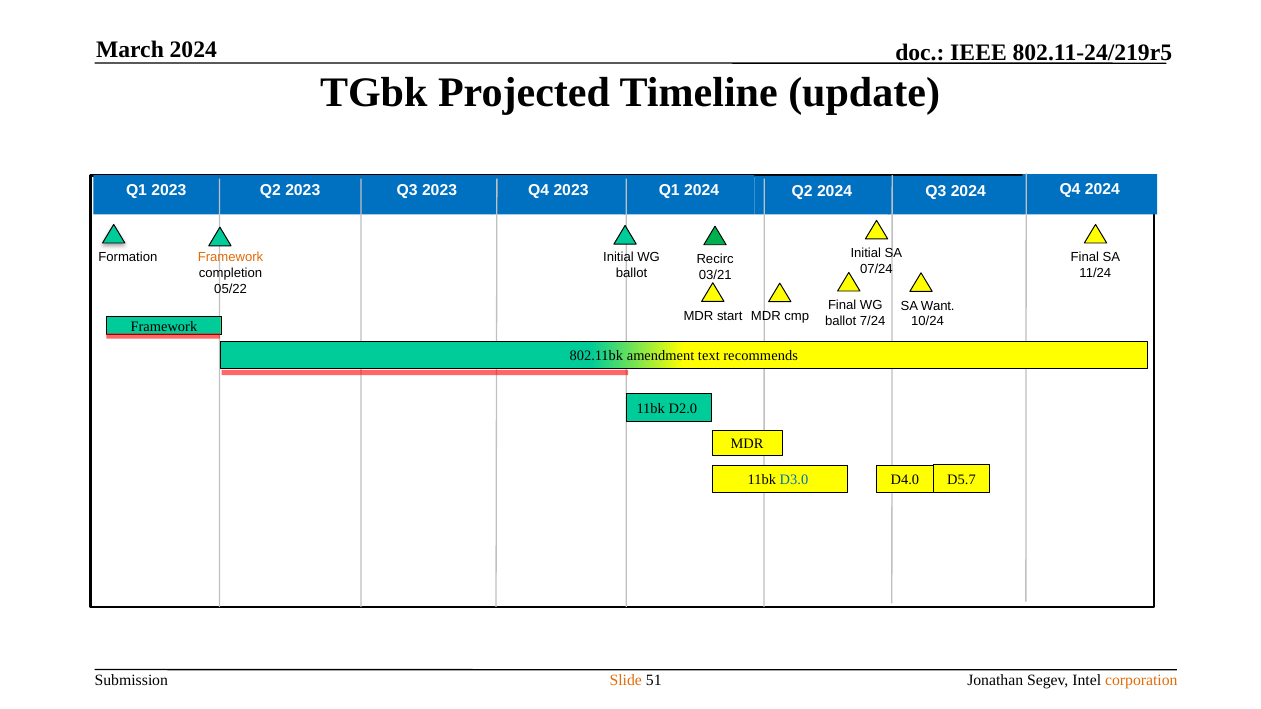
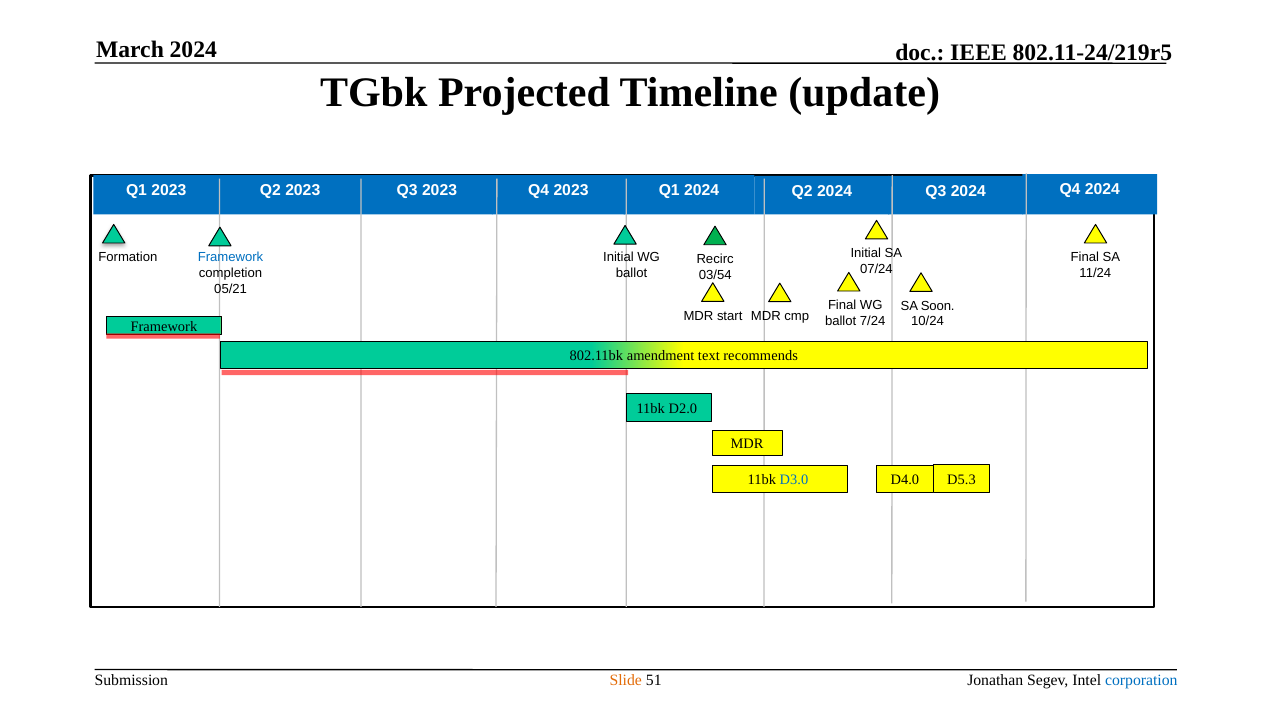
Framework at (231, 257) colour: orange -> blue
03/21: 03/21 -> 03/54
05/22: 05/22 -> 05/21
Want: Want -> Soon
D5.7: D5.7 -> D5.3
corporation colour: orange -> blue
